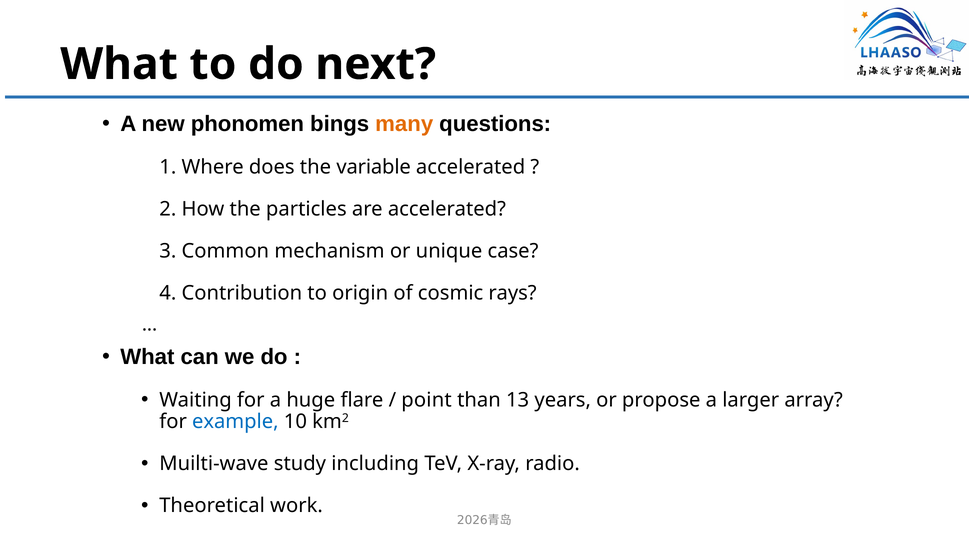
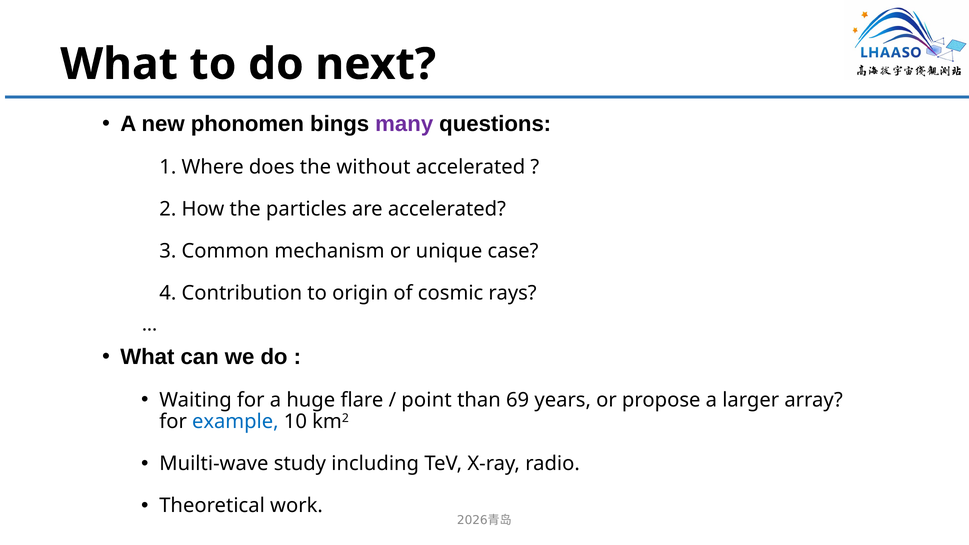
many colour: orange -> purple
variable: variable -> without
13: 13 -> 69
